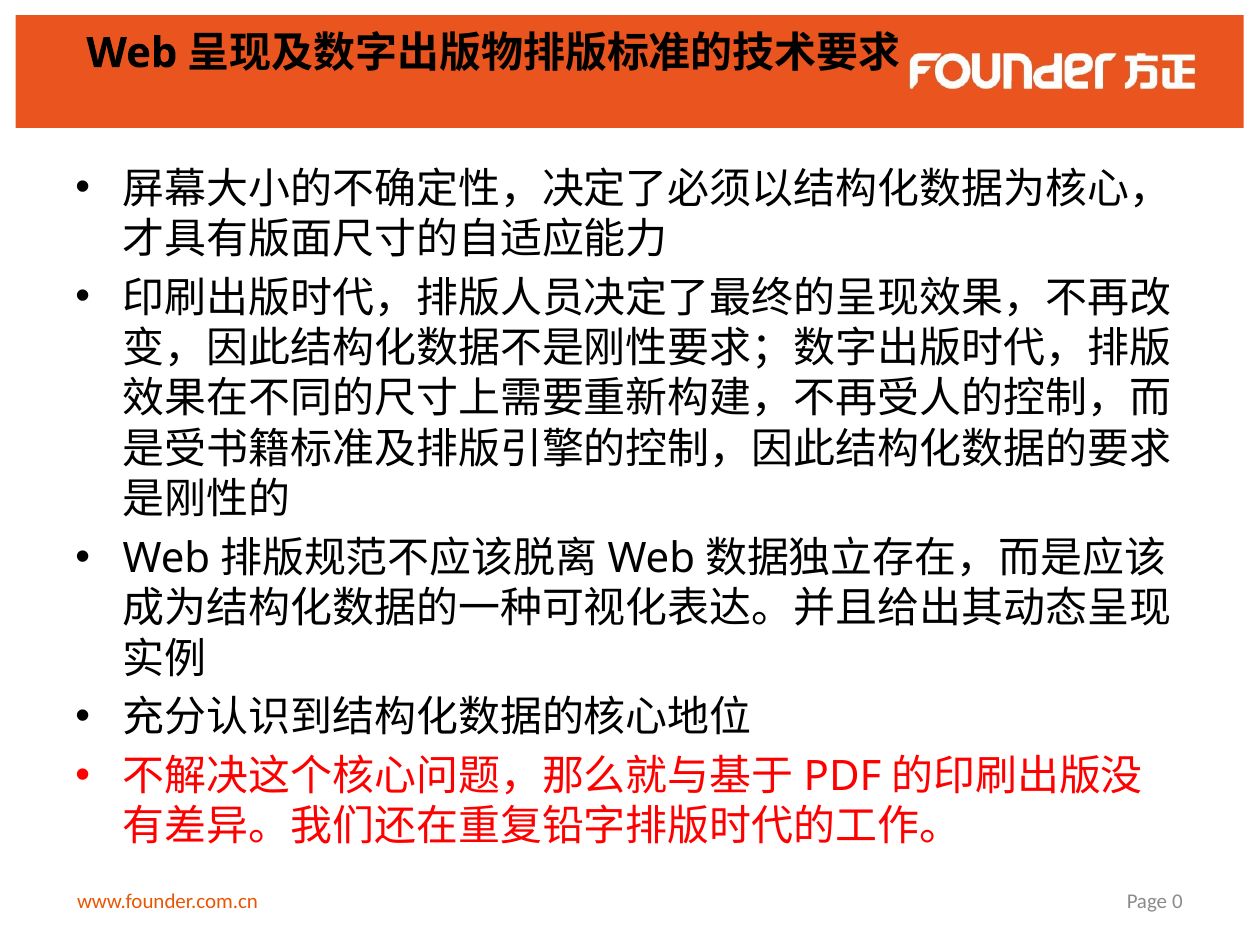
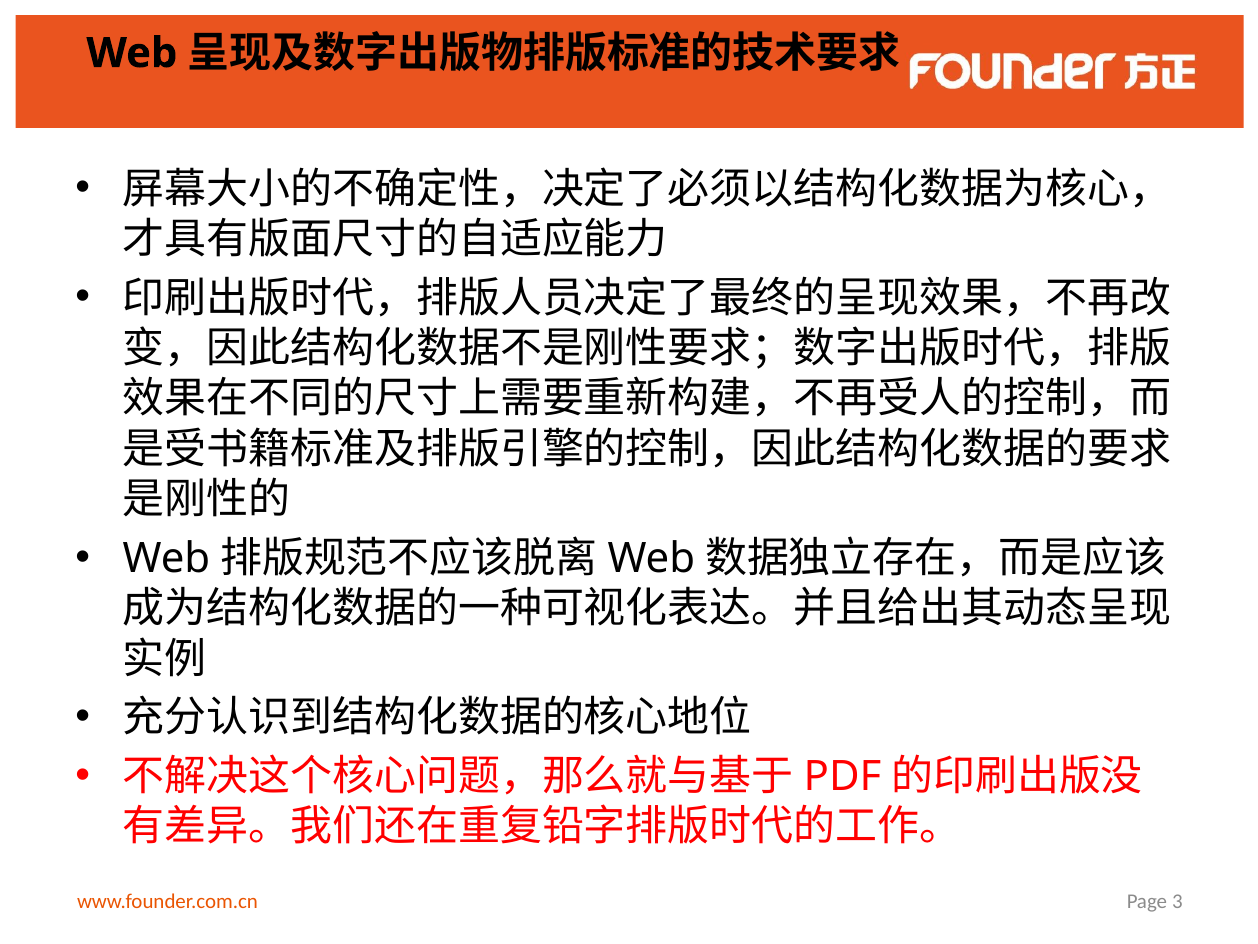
0: 0 -> 3
